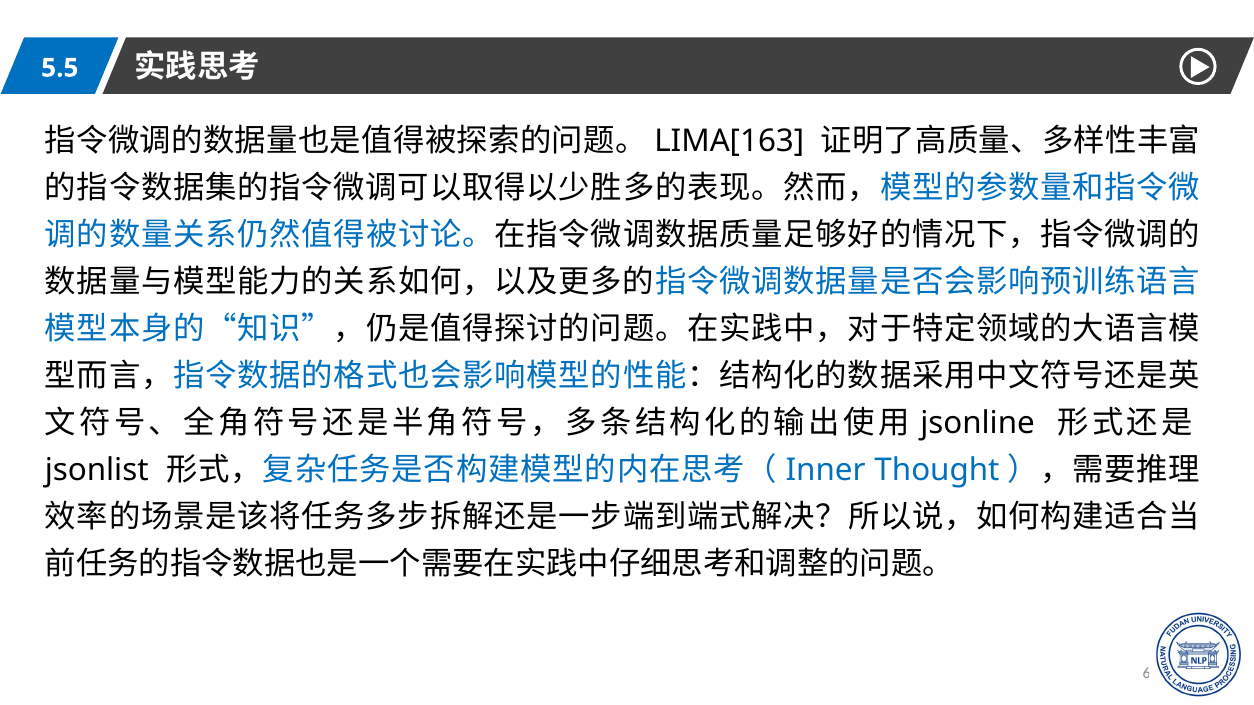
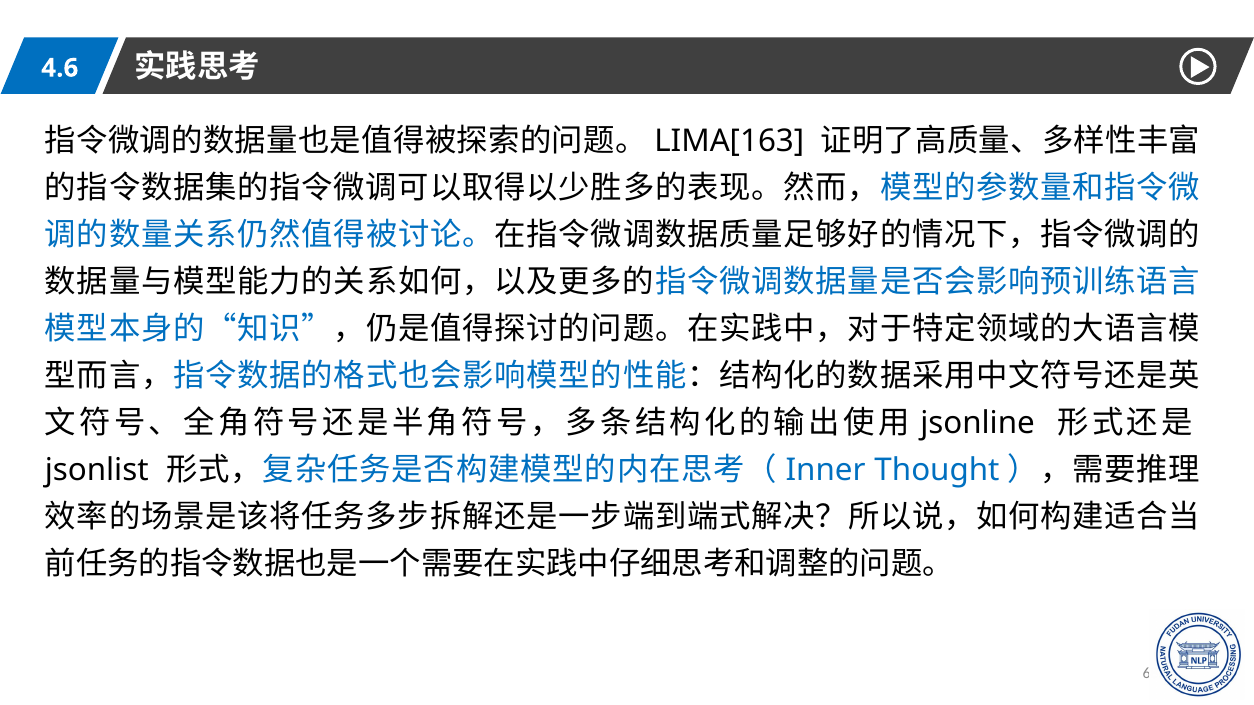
5.5: 5.5 -> 4.6
